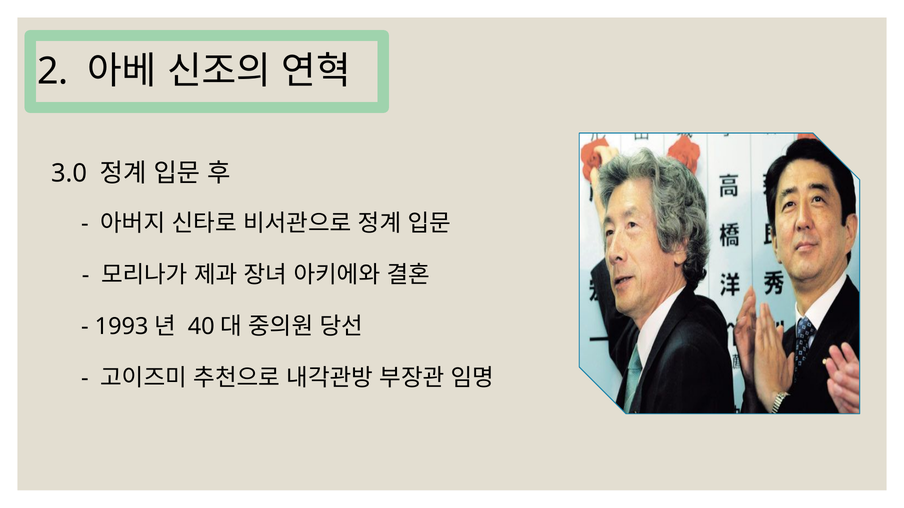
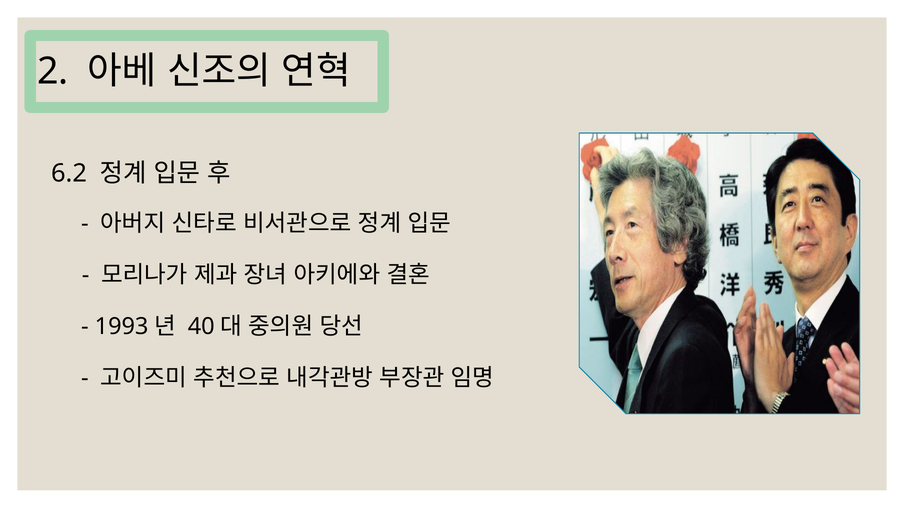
3.0: 3.0 -> 6.2
